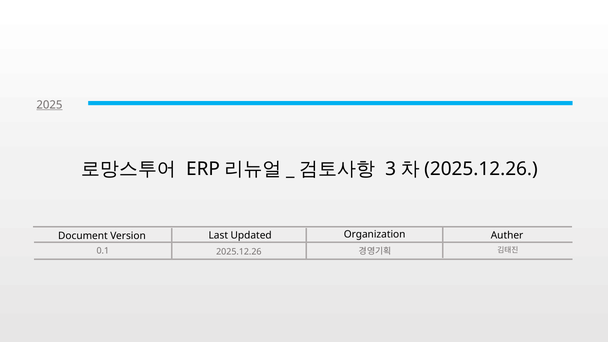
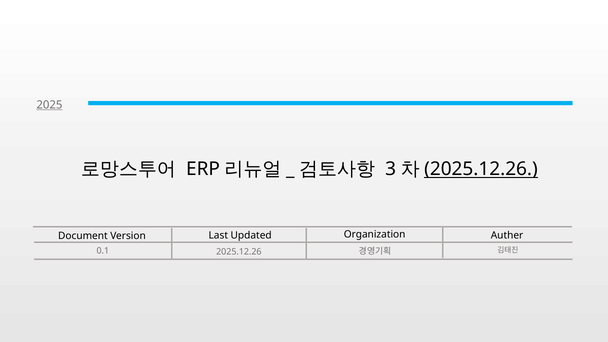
2025.12.26 at (481, 169) underline: none -> present
